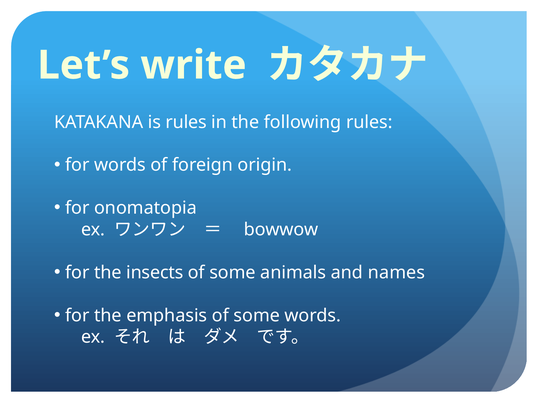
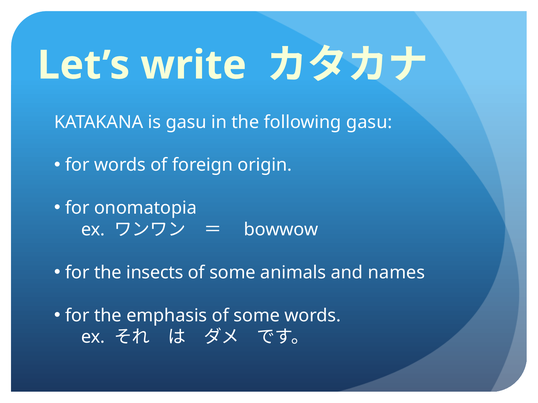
is rules: rules -> gasu
following rules: rules -> gasu
